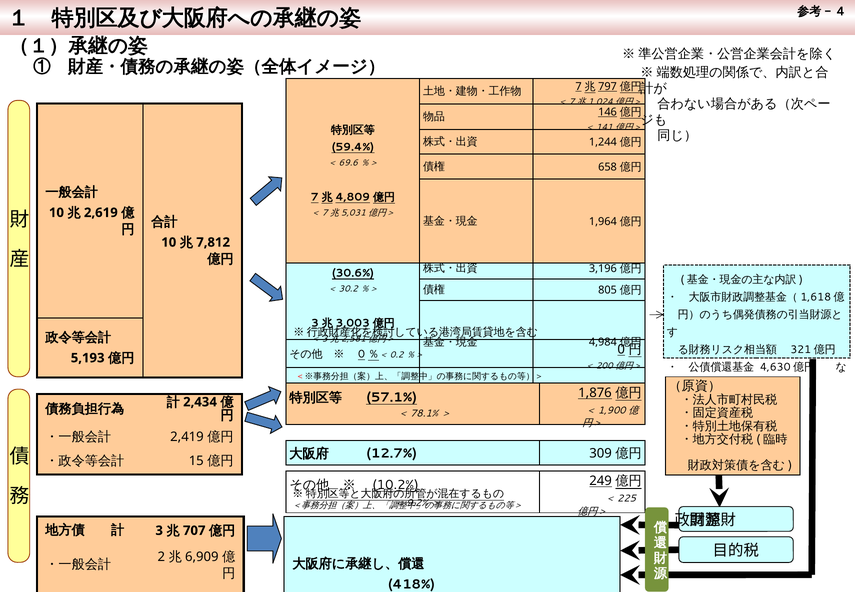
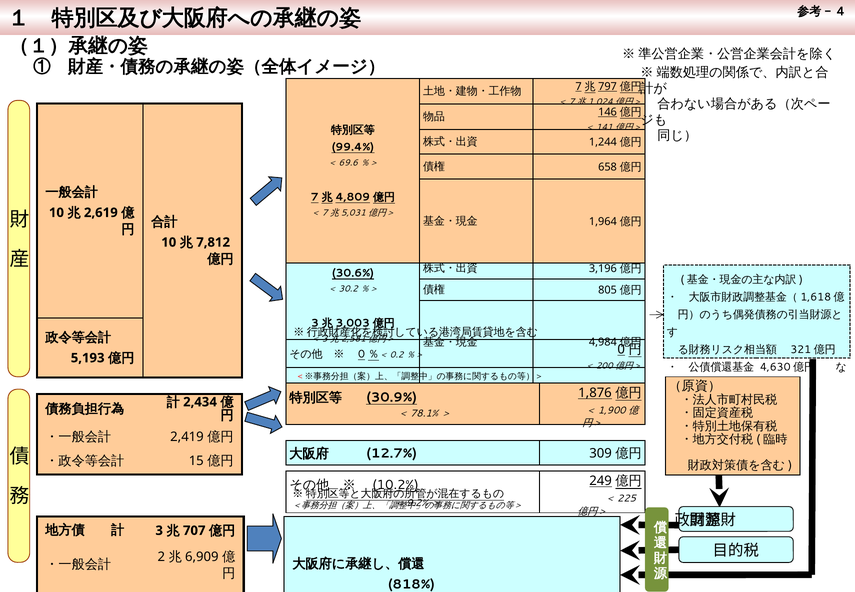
59.4%: 59.4% -> 99.4%
57.1%: 57.1% -> 30.9%
418%: 418% -> 818%
